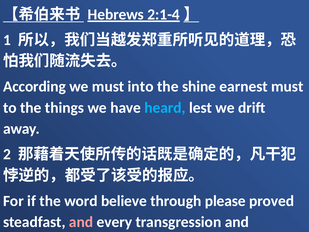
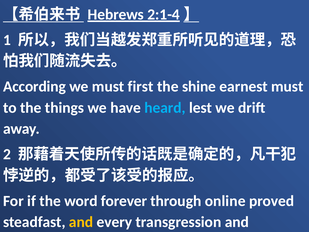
into: into -> first
believe: believe -> forever
please: please -> online
and at (81, 222) colour: pink -> yellow
